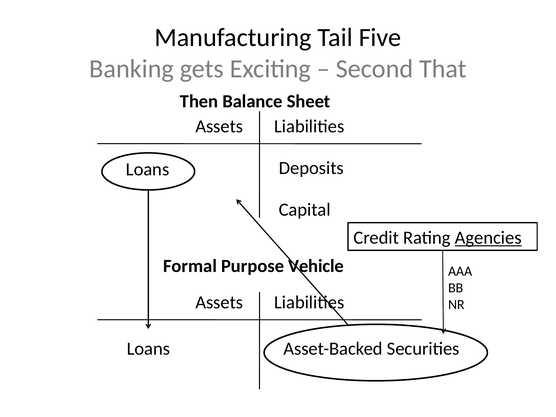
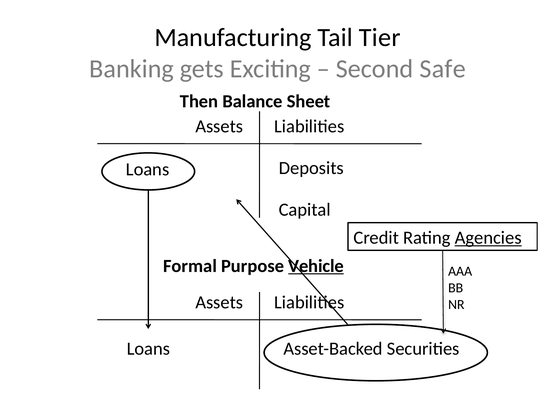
Five: Five -> Tier
That: That -> Safe
Vehicle underline: none -> present
